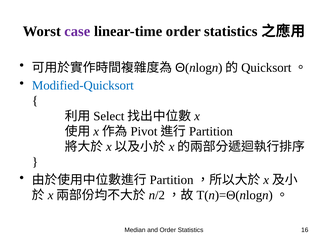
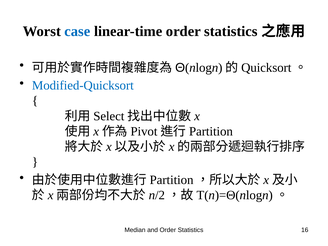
case colour: purple -> blue
